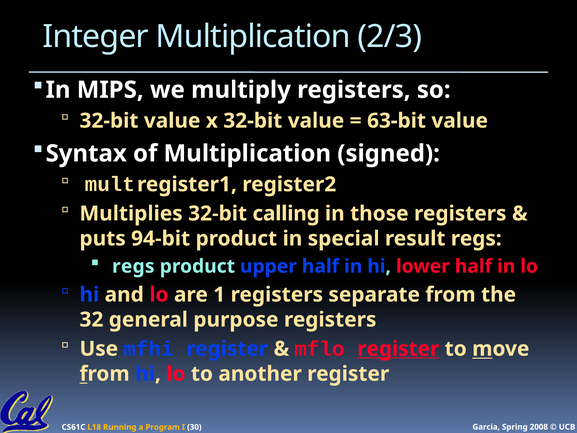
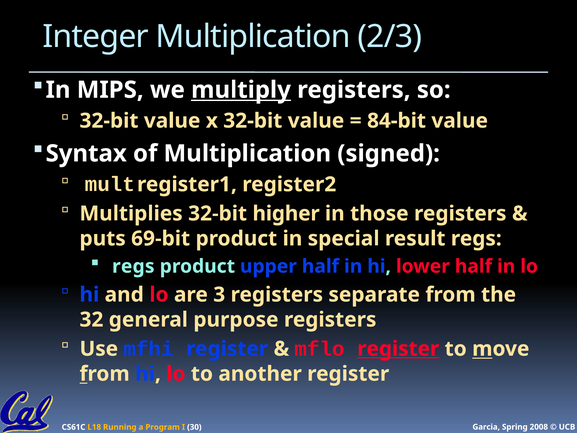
multiply underline: none -> present
63-bit: 63-bit -> 84-bit
calling: calling -> higher
94-bit: 94-bit -> 69-bit
1: 1 -> 3
